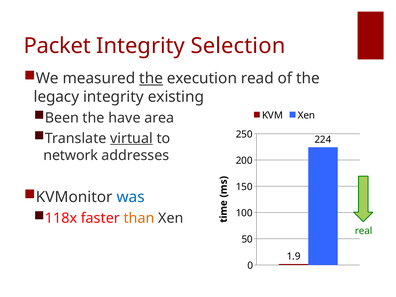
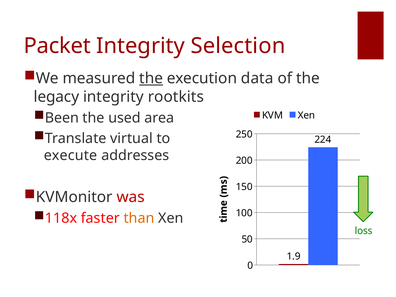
read: read -> data
existing: existing -> rootkits
have: have -> used
virtual underline: present -> none
network: network -> execute
was colour: blue -> red
real: real -> loss
